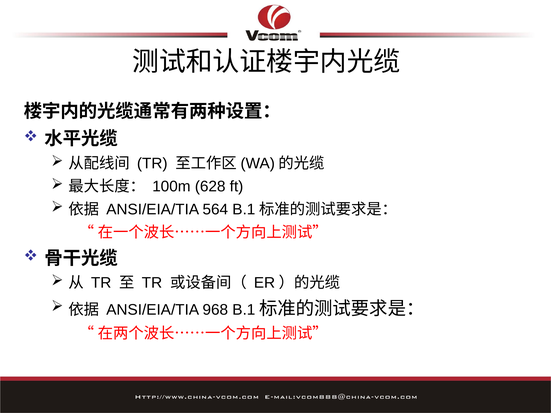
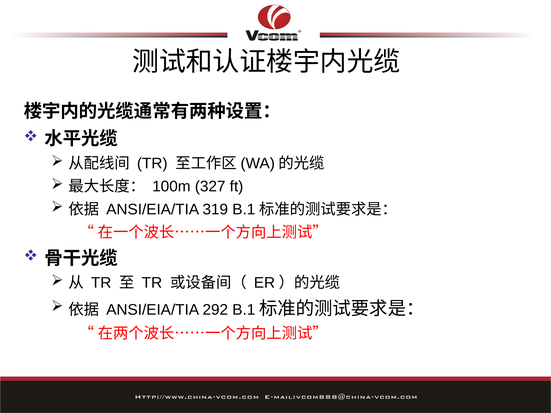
628: 628 -> 327
564: 564 -> 319
968: 968 -> 292
